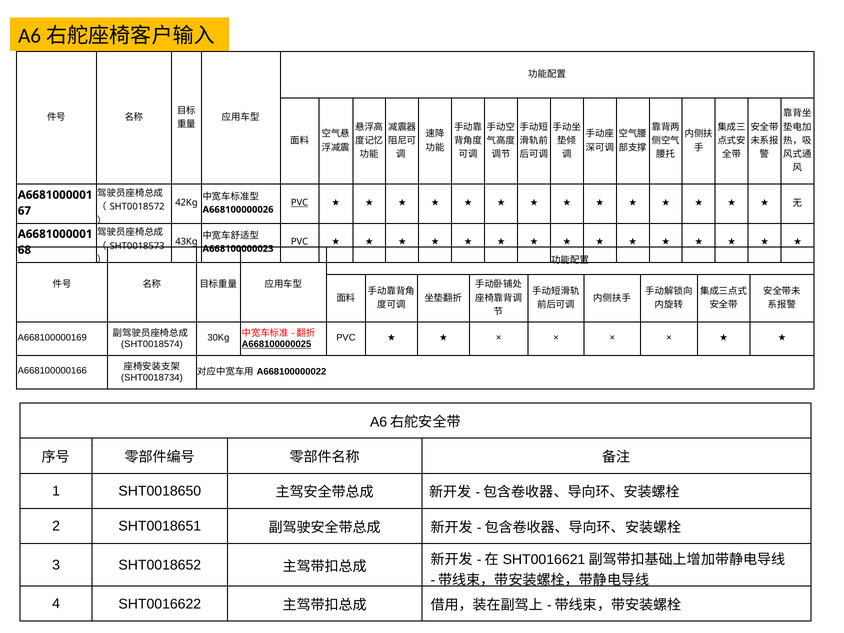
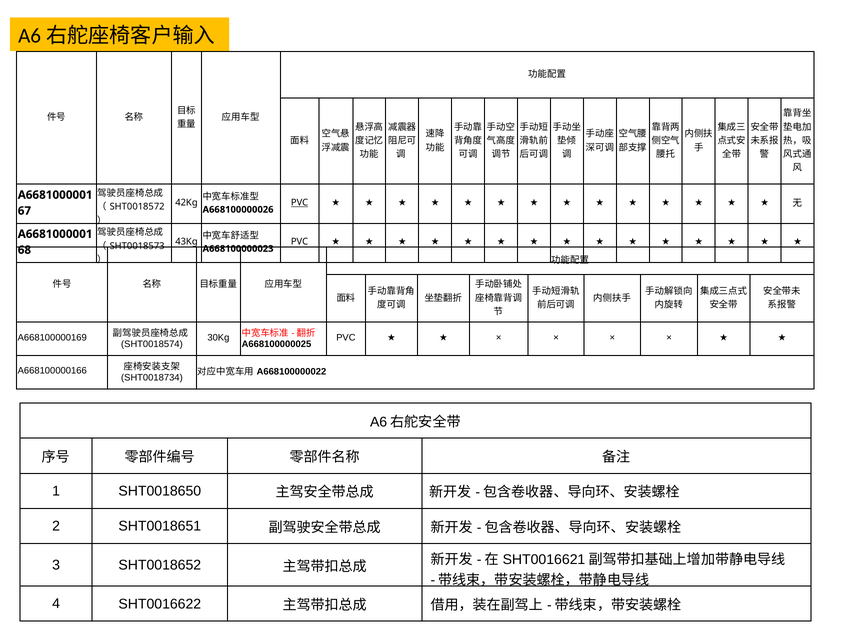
A668100000025 underline: present -> none
